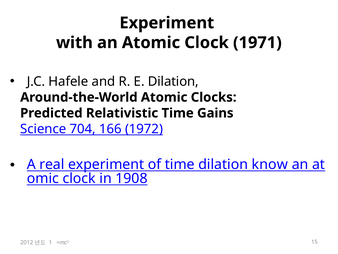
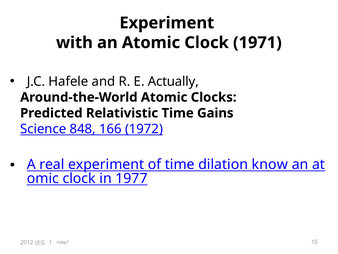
E Dilation: Dilation -> Actually
704: 704 -> 848
1908: 1908 -> 1977
